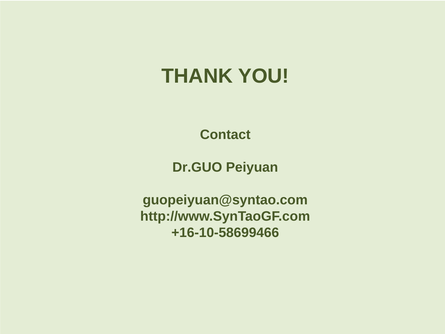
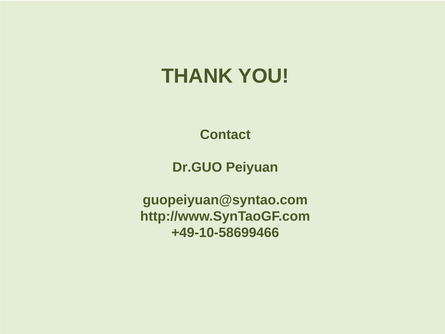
+16-10-58699466: +16-10-58699466 -> +49-10-58699466
